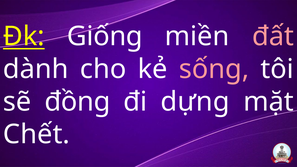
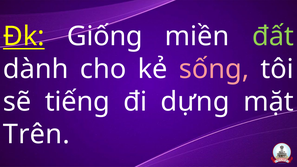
đất colour: pink -> light green
đồng: đồng -> tiếng
Chết: Chết -> Trên
